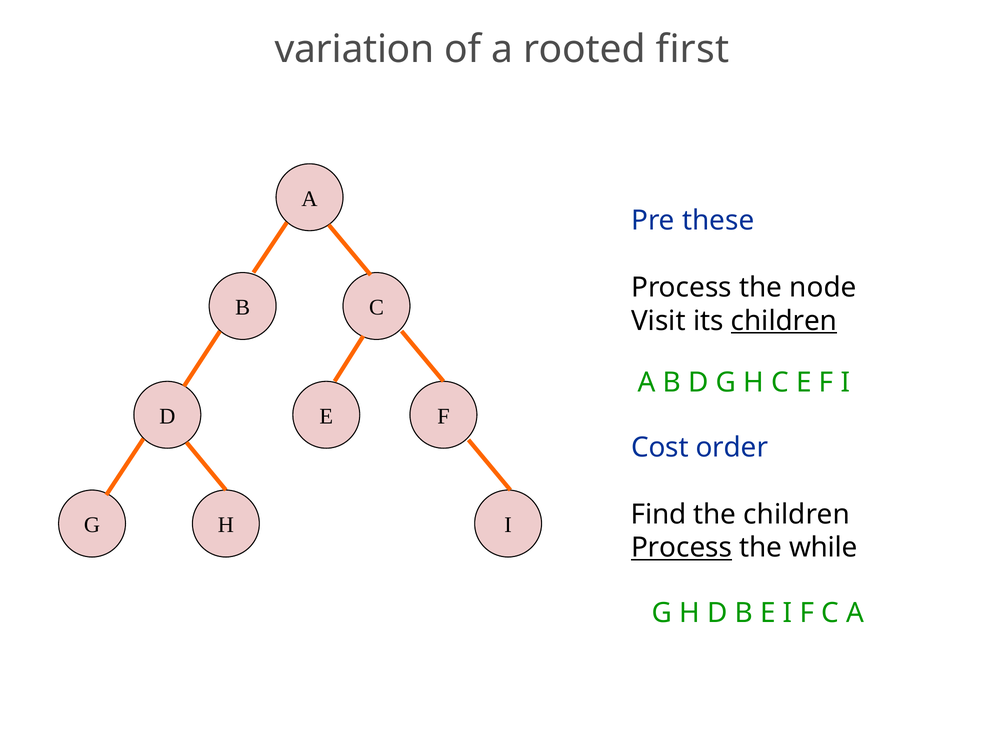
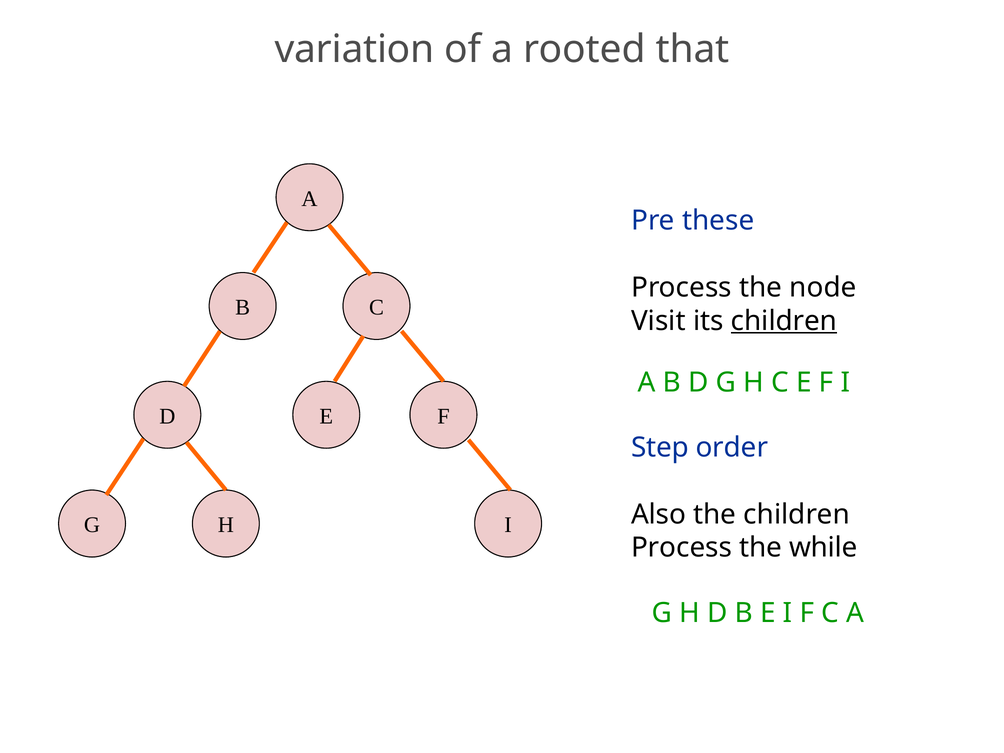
first: first -> that
Cost: Cost -> Step
Find: Find -> Also
Process at (682, 548) underline: present -> none
